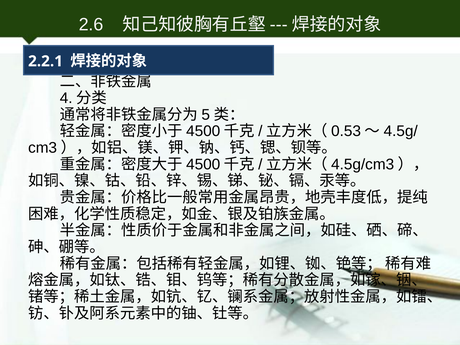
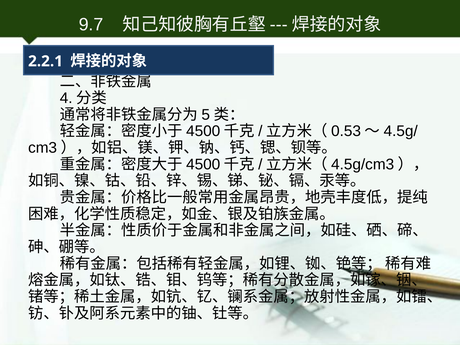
2.6: 2.6 -> 9.7
